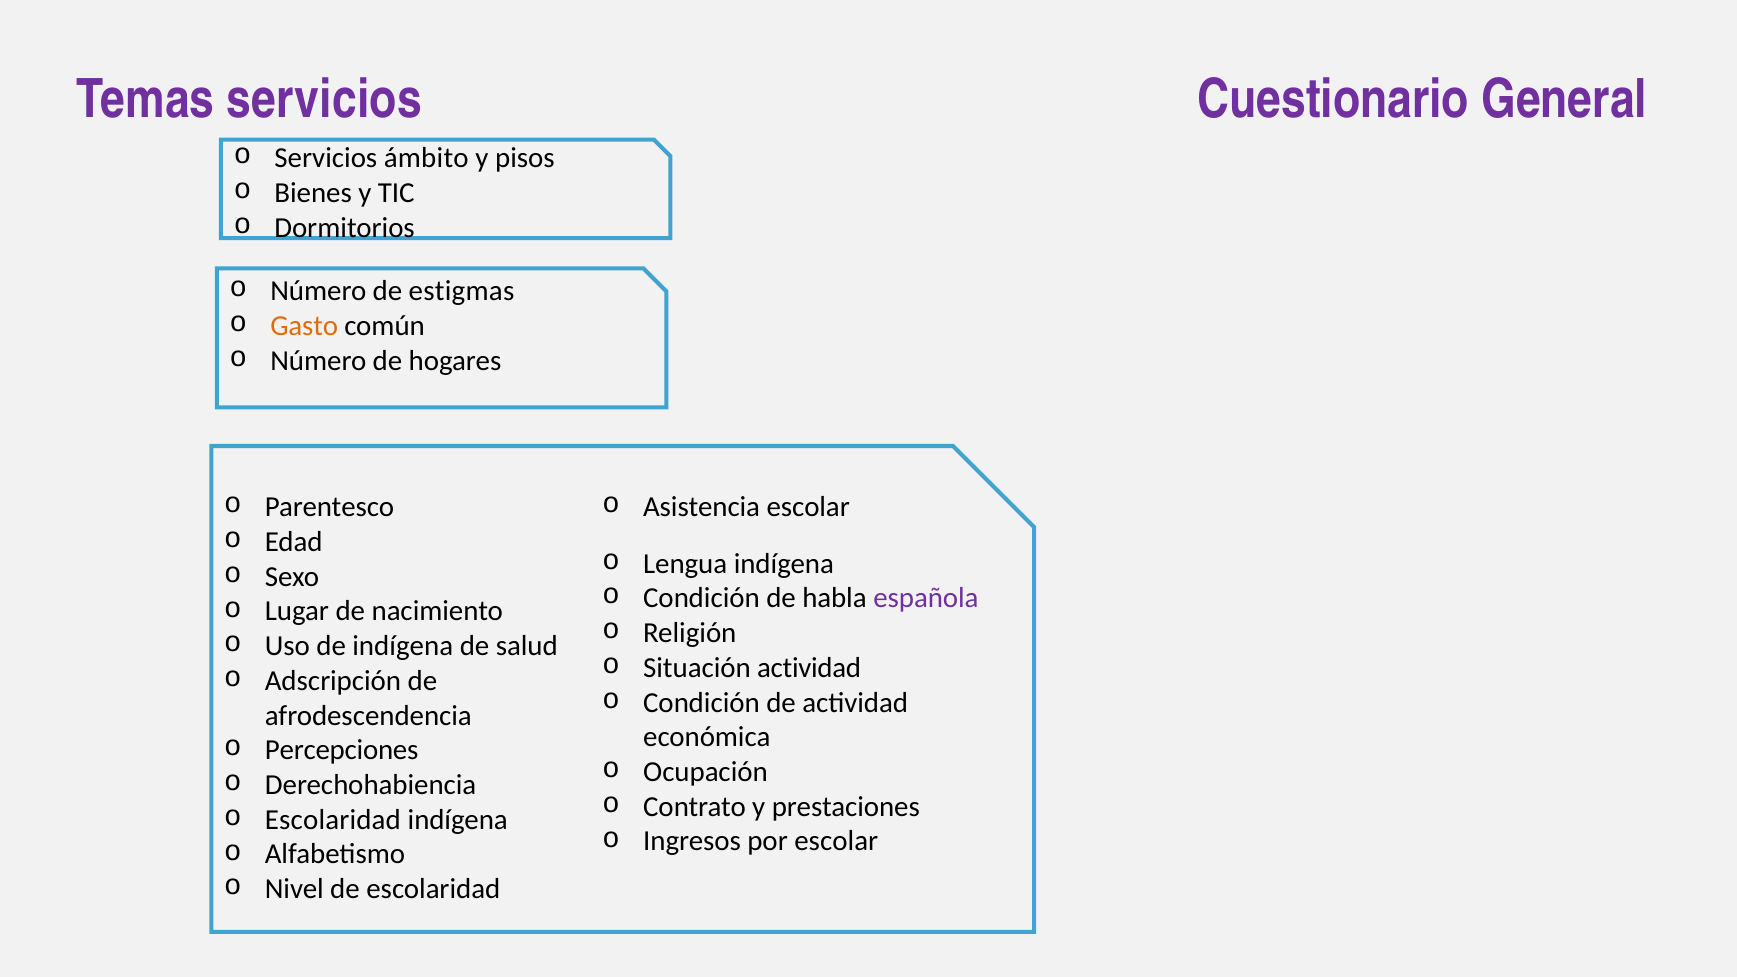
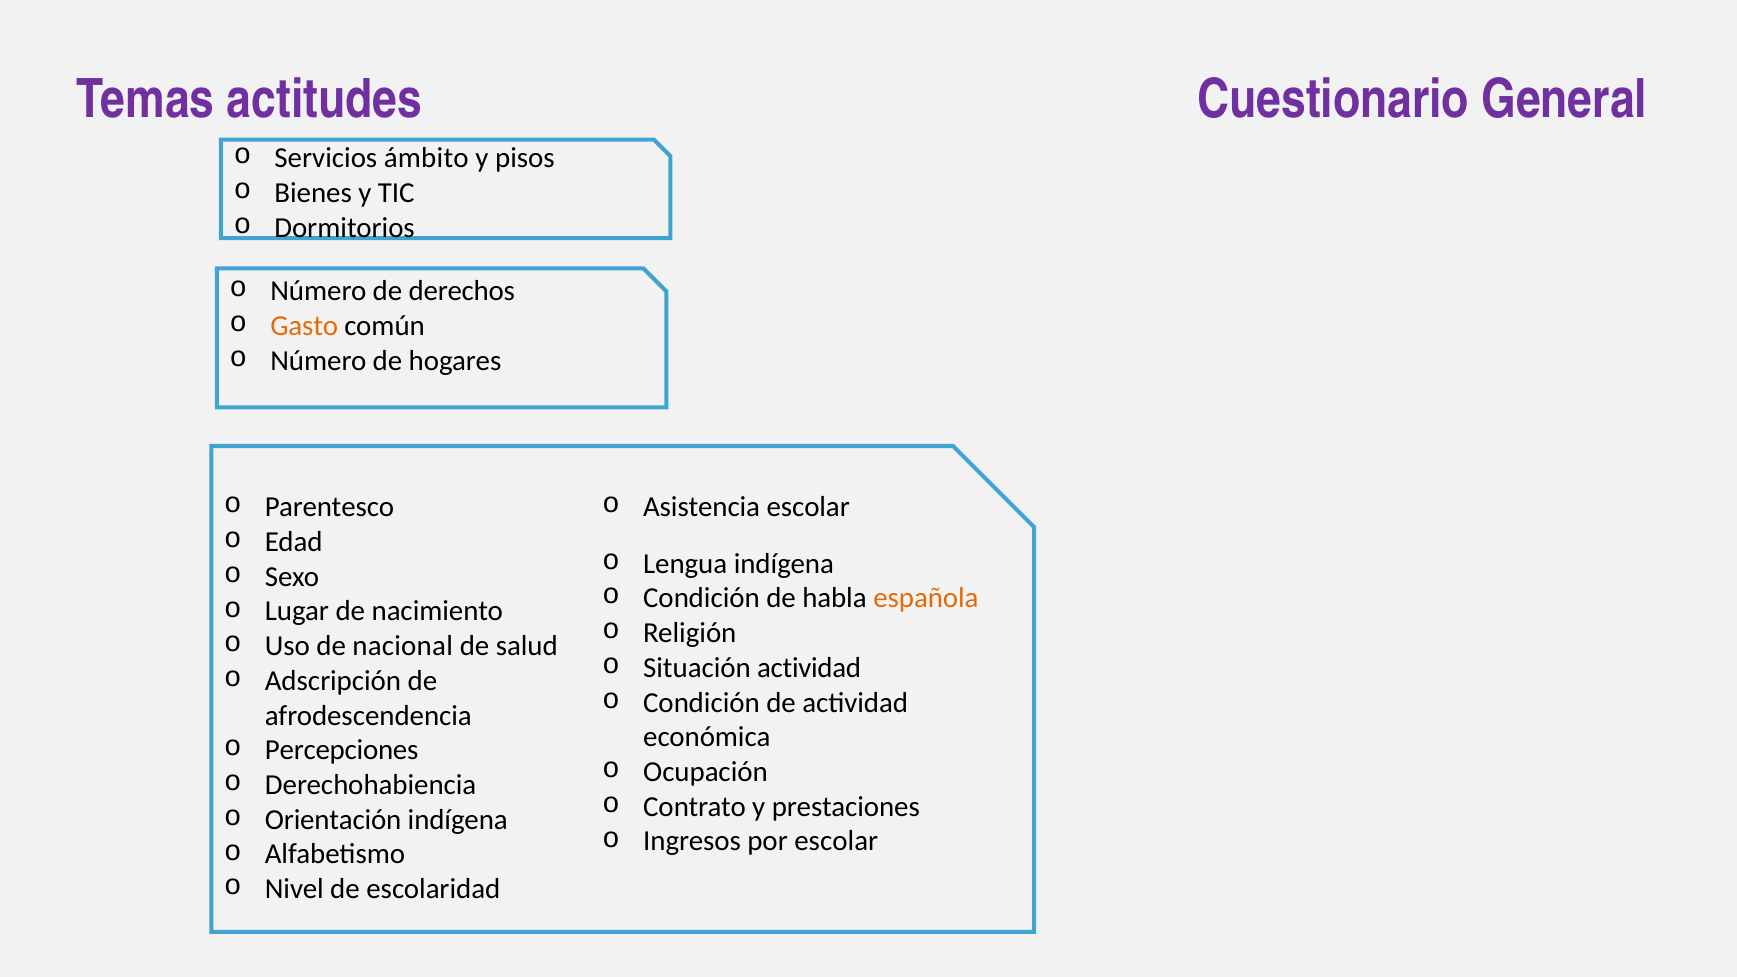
Temas servicios: servicios -> actitudes
estigmas: estigmas -> derechos
española colour: purple -> orange
de indígena: indígena -> nacional
Escolaridad at (333, 820): Escolaridad -> Orientación
